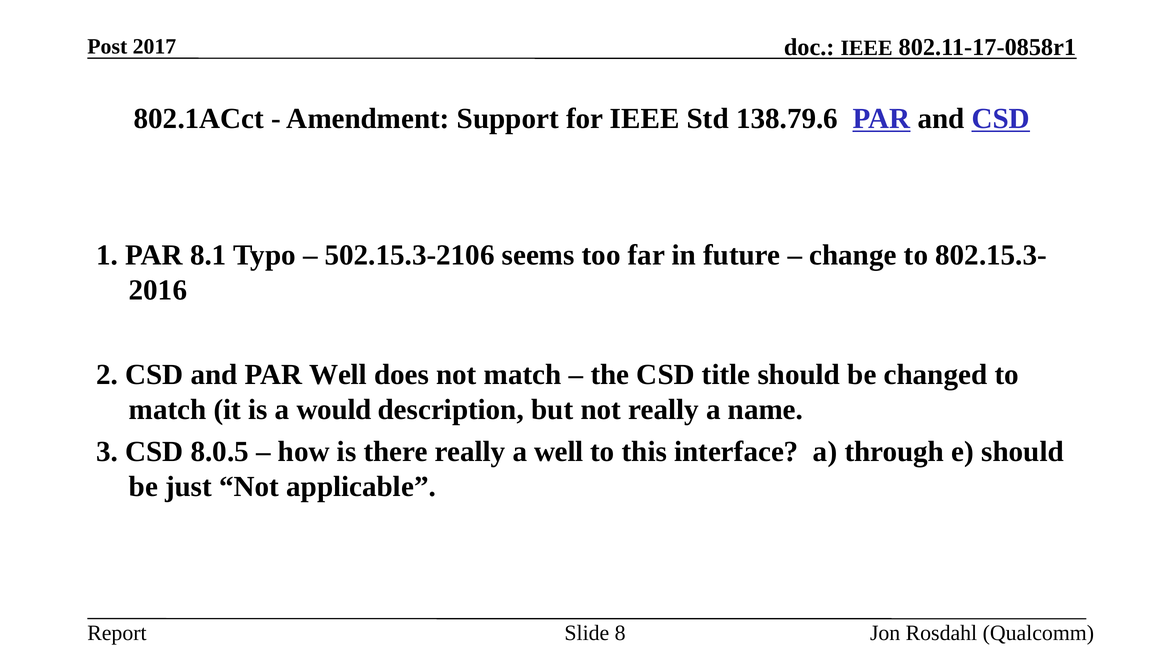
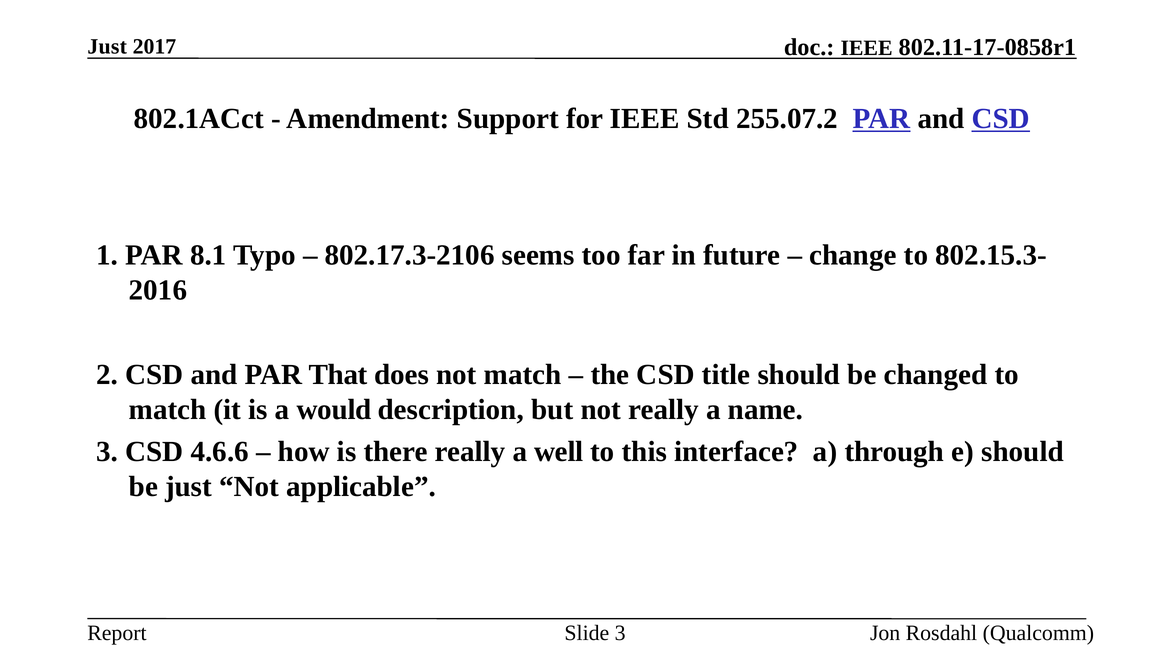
Post at (107, 46): Post -> Just
138.79.6: 138.79.6 -> 255.07.2
502.15.3-2106: 502.15.3-2106 -> 802.17.3-2106
PAR Well: Well -> That
8.0.5: 8.0.5 -> 4.6.6
Slide 8: 8 -> 3
